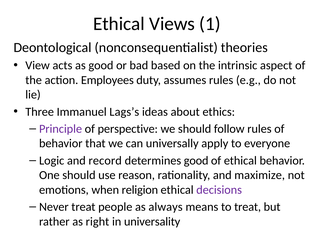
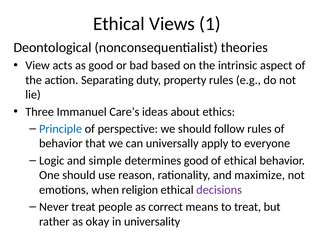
Employees: Employees -> Separating
assumes: assumes -> property
Lags’s: Lags’s -> Care’s
Principle colour: purple -> blue
record: record -> simple
always: always -> correct
right: right -> okay
